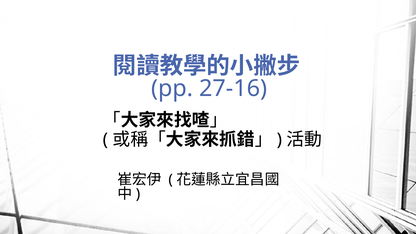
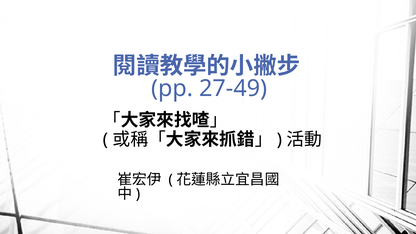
27-16: 27-16 -> 27-49
